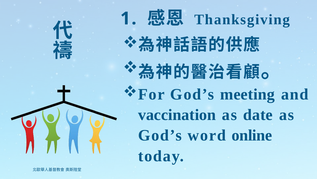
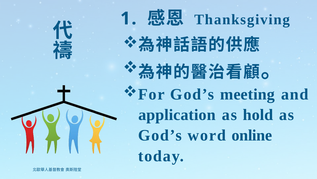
vaccination: vaccination -> application
date: date -> hold
